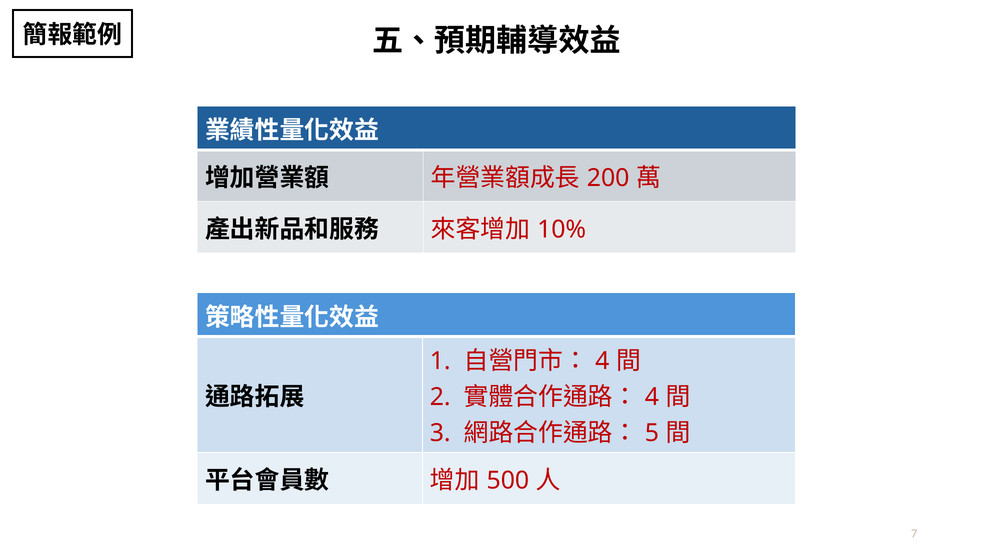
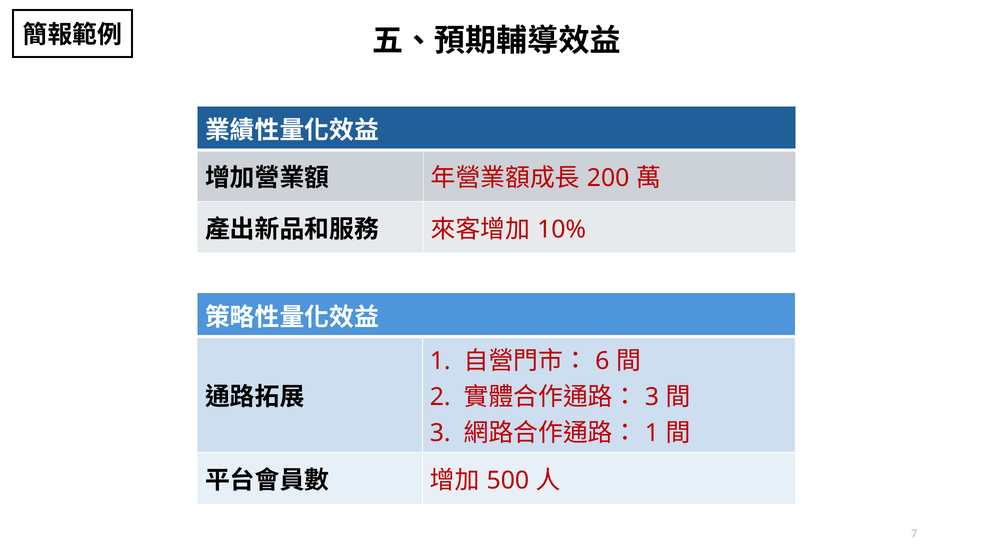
4 at (602, 361): 4 -> 6
4 at (652, 397): 4 -> 3
5 at (652, 433): 5 -> 1
